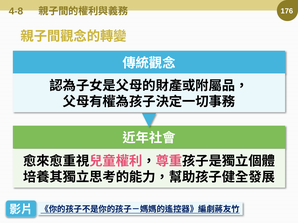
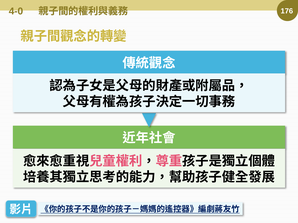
4-8: 4-8 -> 4-0
